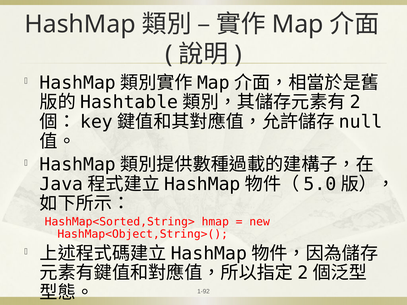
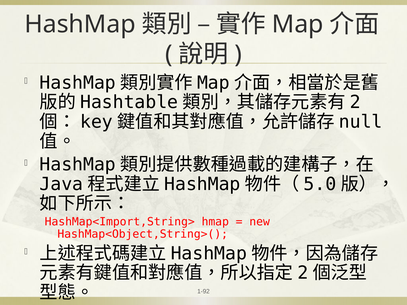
HashMap<Sorted,String>: HashMap<Sorted,String> -> HashMap<Import,String>
